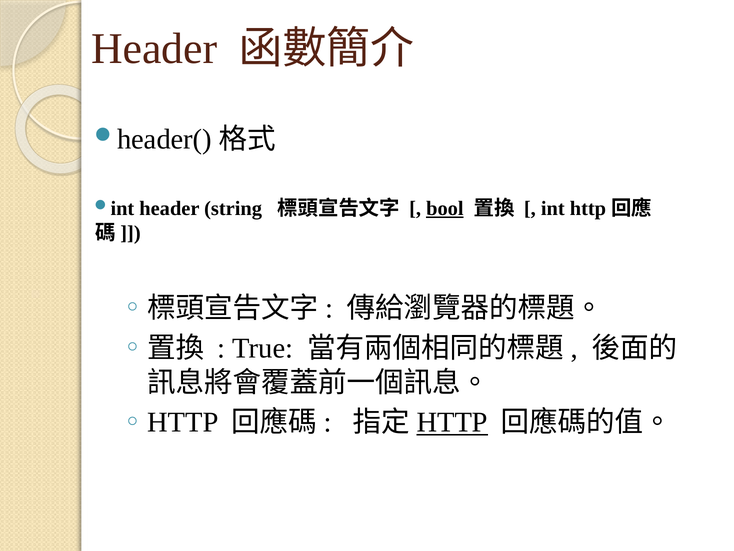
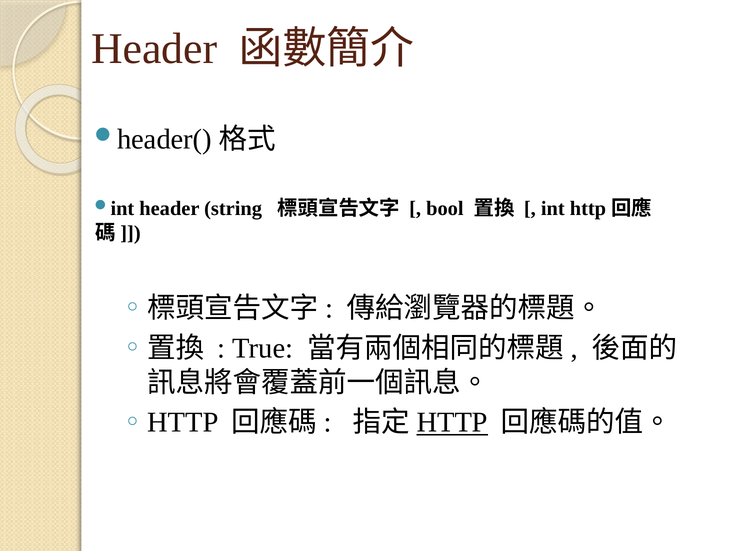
bool underline: present -> none
